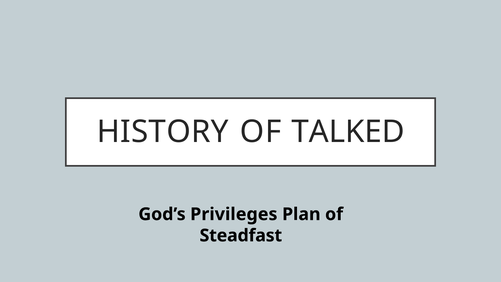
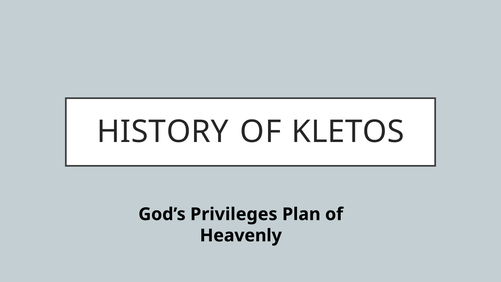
TALKED: TALKED -> KLETOS
Steadfast: Steadfast -> Heavenly
